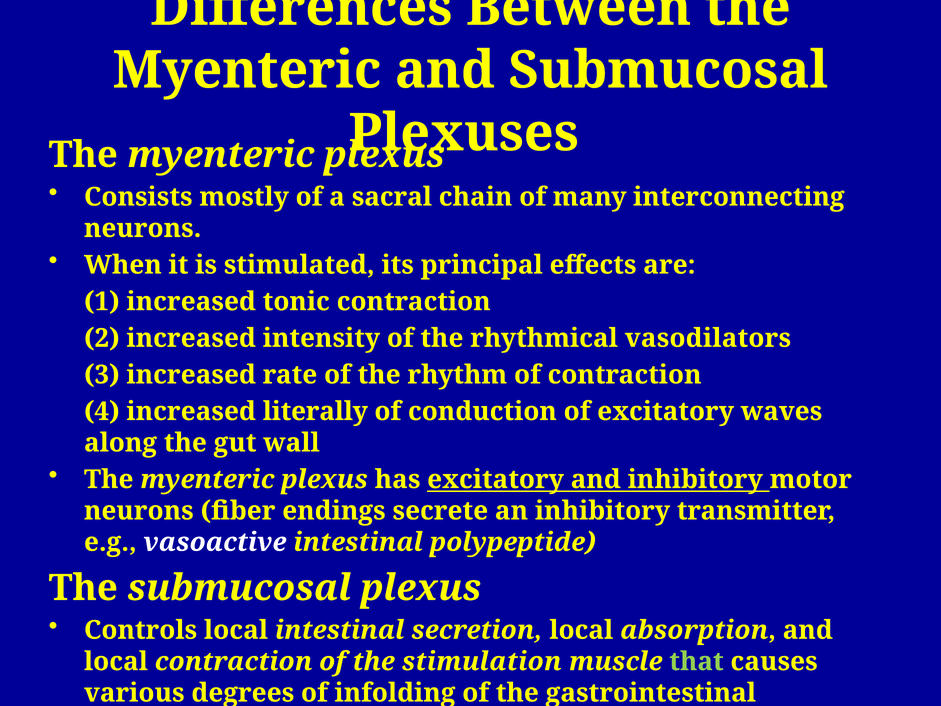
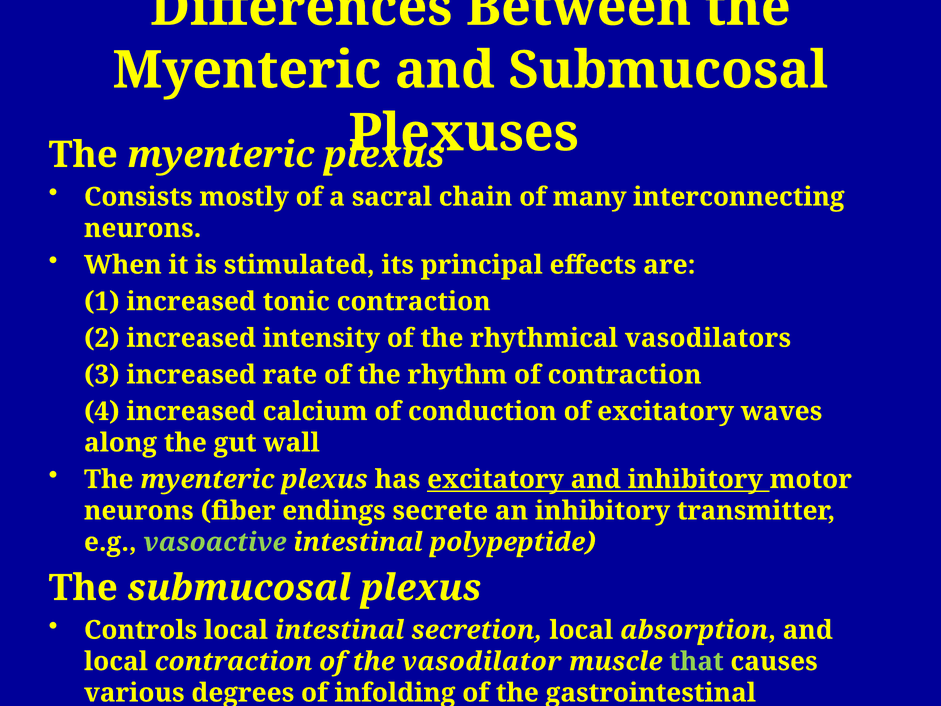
literally: literally -> calcium
vasoactive colour: white -> light green
stimulation: stimulation -> vasodilator
